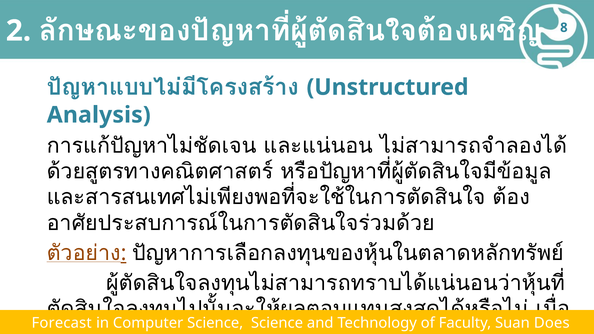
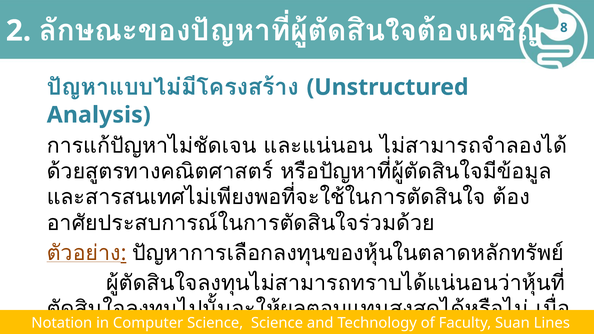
Forecast: Forecast -> Notation
Does: Does -> Lines
